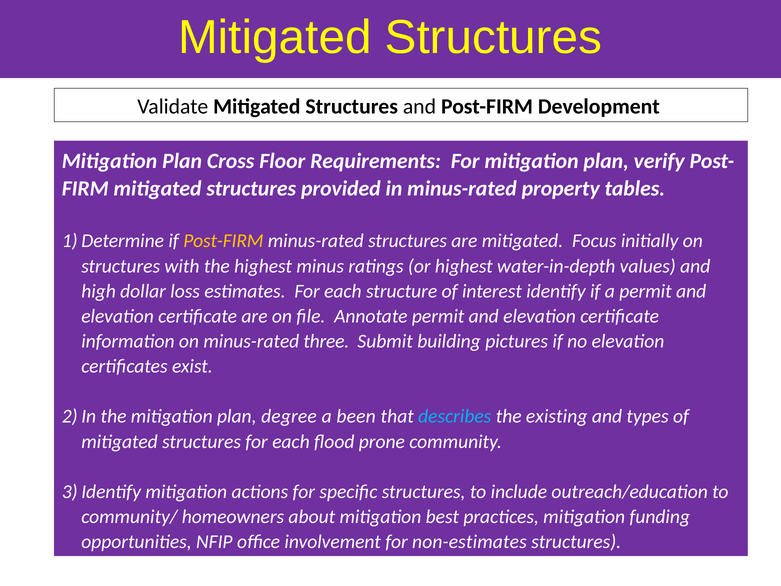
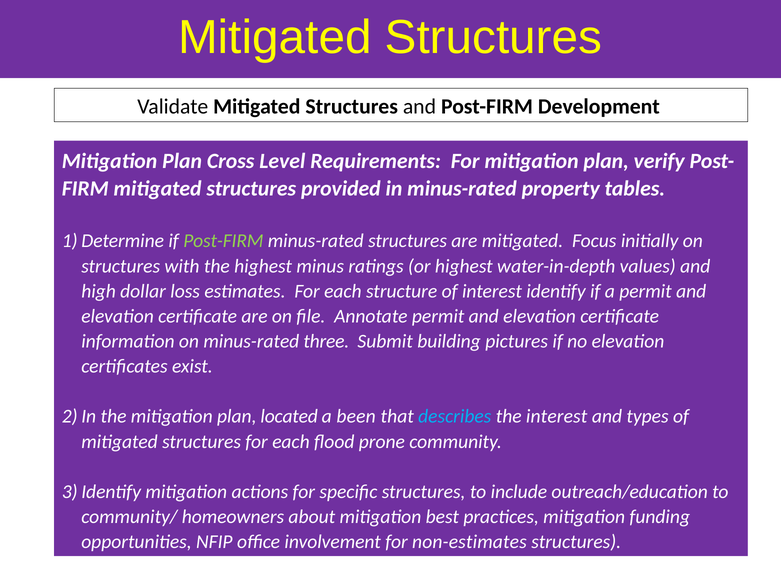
Floor: Floor -> Level
Post-FIRM at (223, 241) colour: yellow -> light green
degree: degree -> located
the existing: existing -> interest
